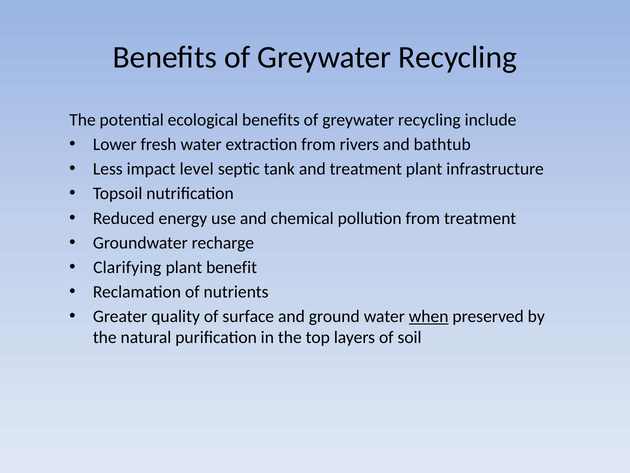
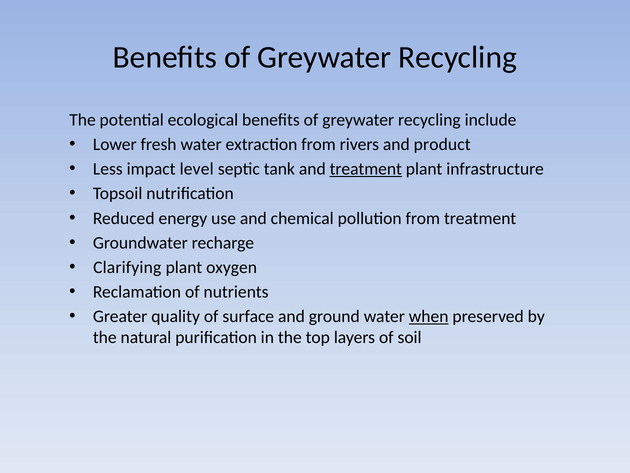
bathtub: bathtub -> product
treatment at (366, 169) underline: none -> present
benefit: benefit -> oxygen
